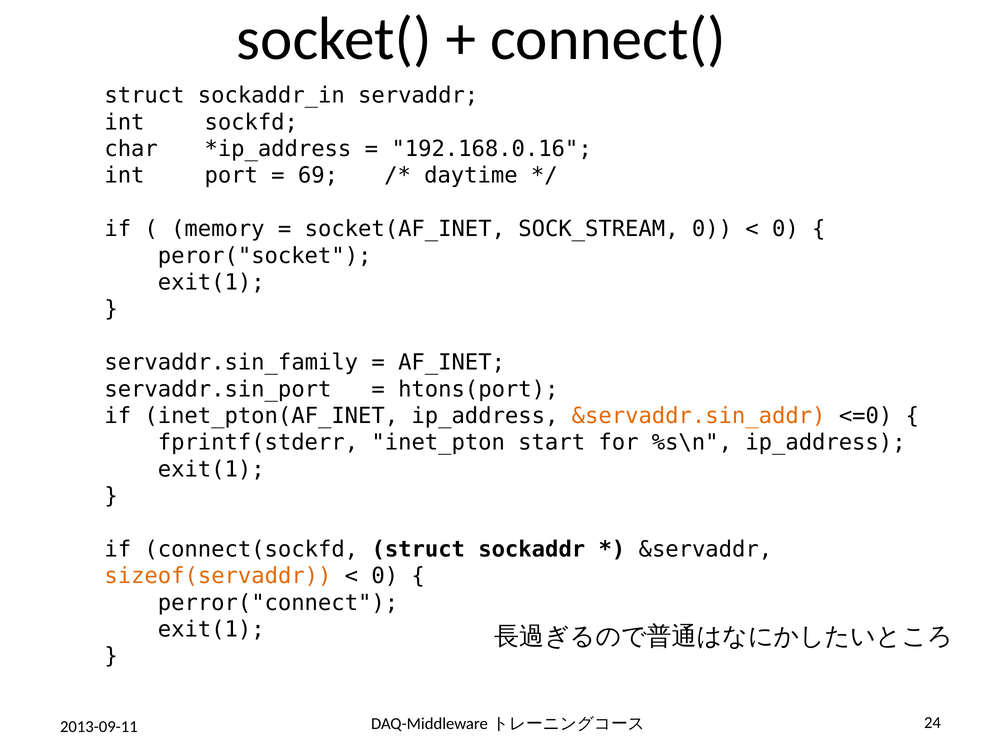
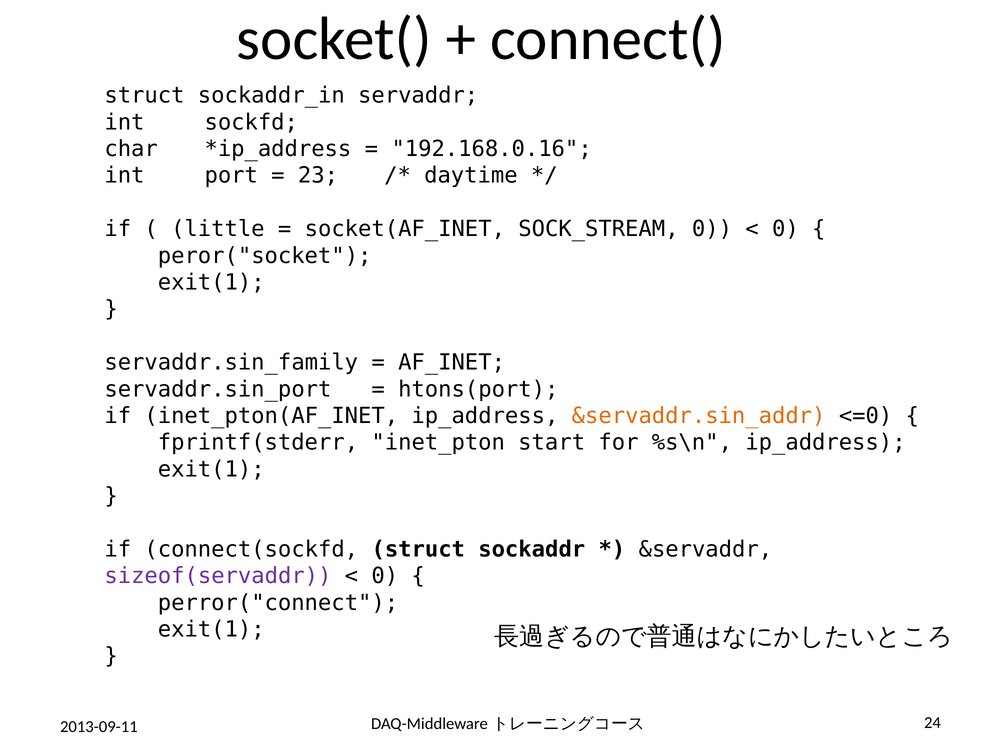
69: 69 -> 23
memory: memory -> little
sizeof(servaddr colour: orange -> purple
